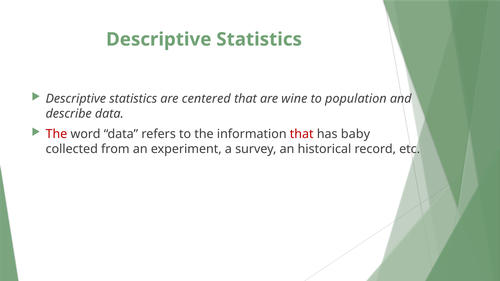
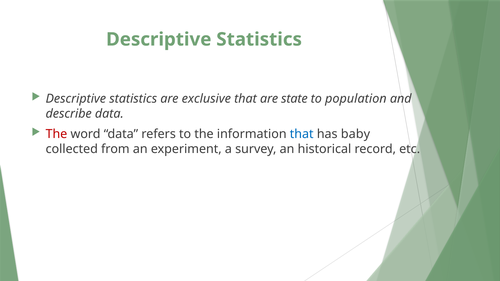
centered: centered -> exclusive
wine: wine -> state
that at (302, 134) colour: red -> blue
